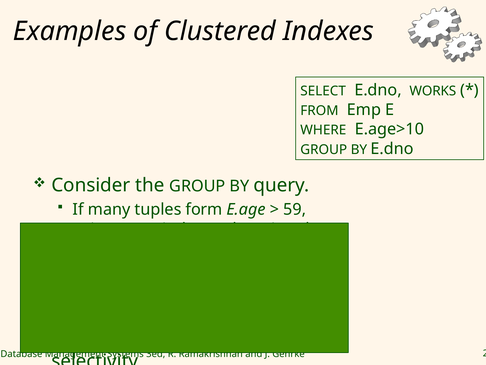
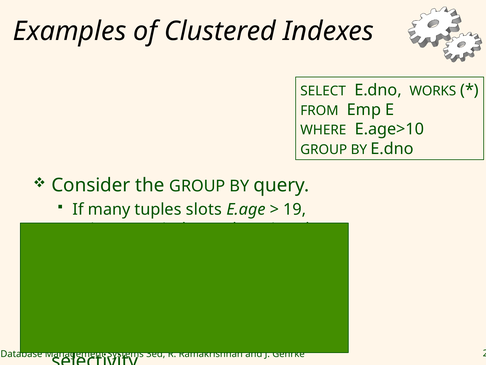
form: form -> slots
59: 59 -> 19
